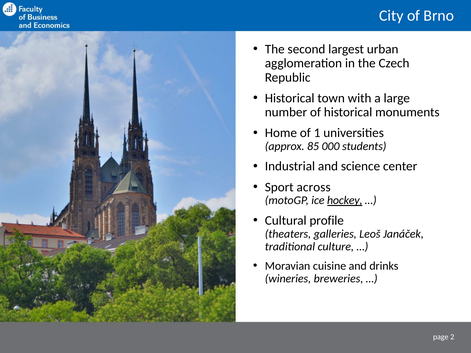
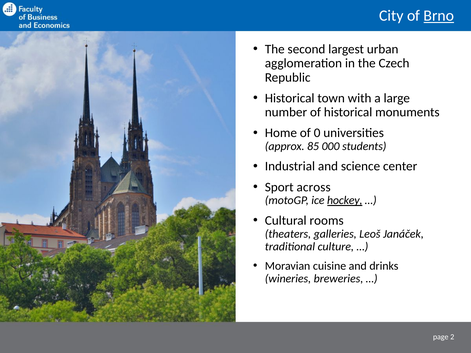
Brno underline: none -> present
1: 1 -> 0
profile: profile -> rooms
